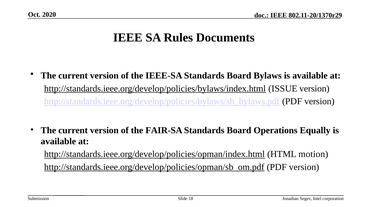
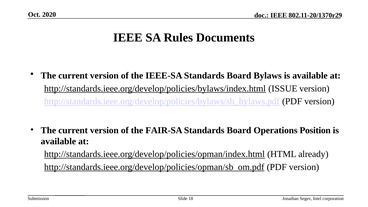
Equally: Equally -> Position
motion: motion -> already
